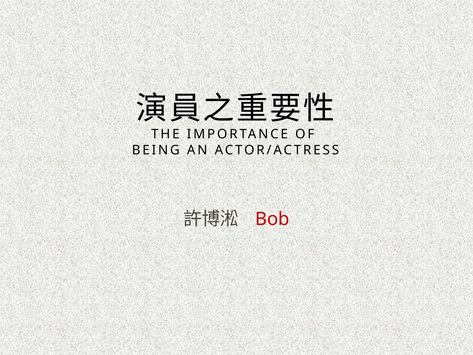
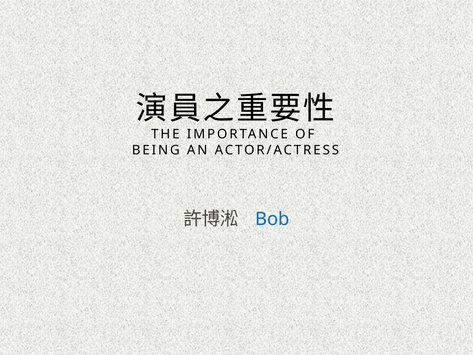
Bob colour: red -> blue
